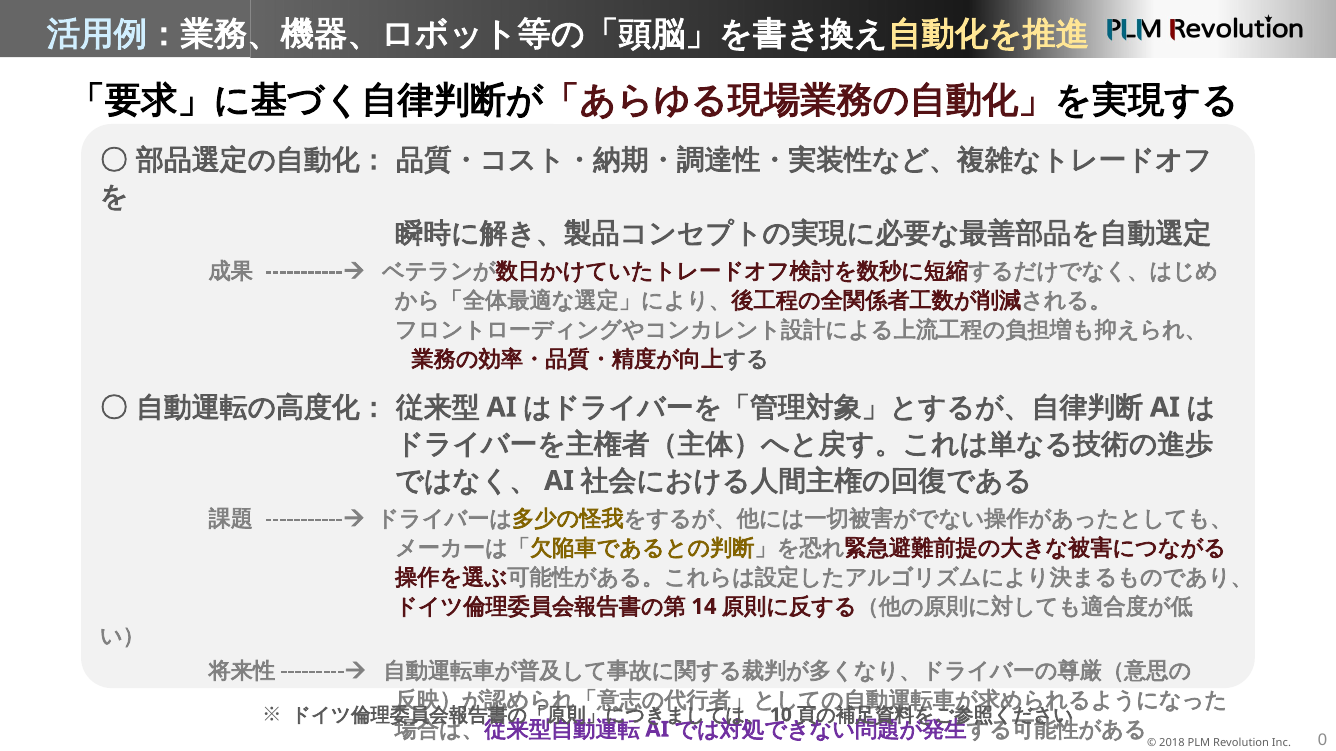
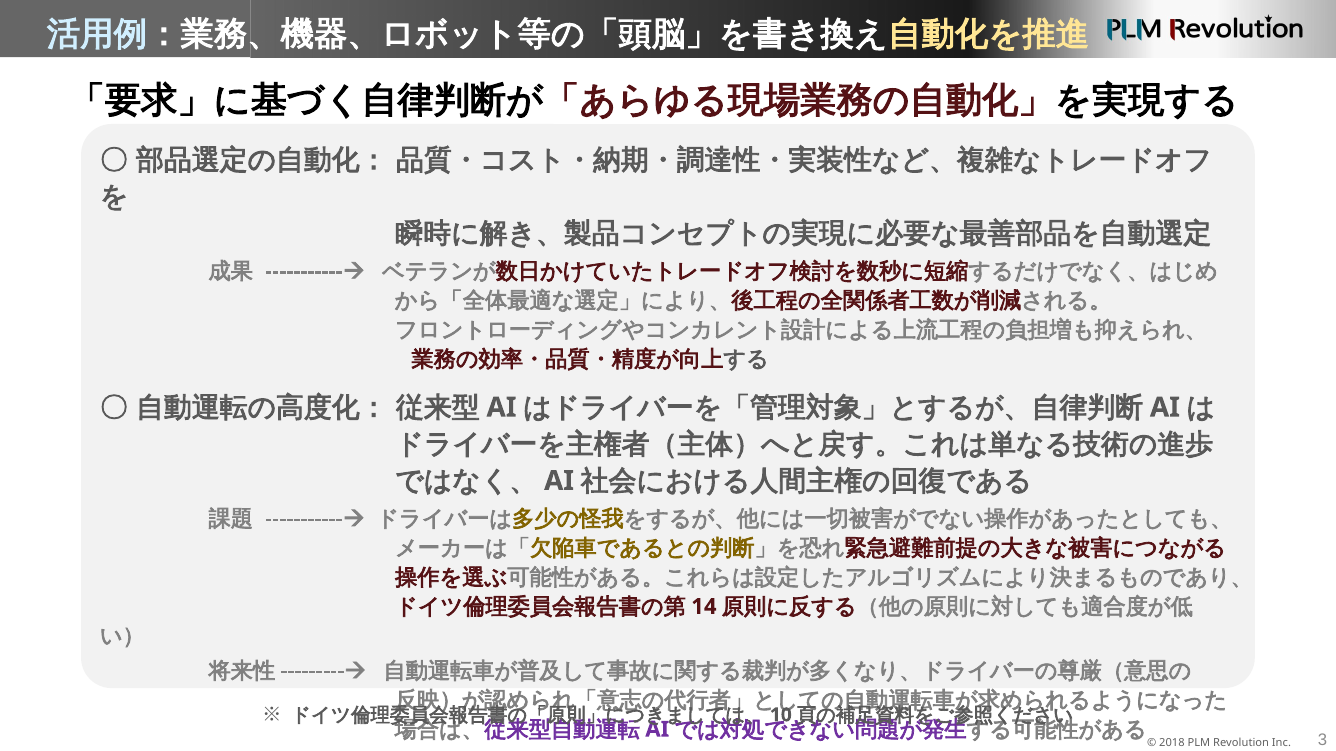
0: 0 -> 3
